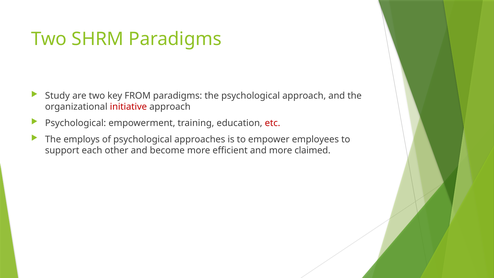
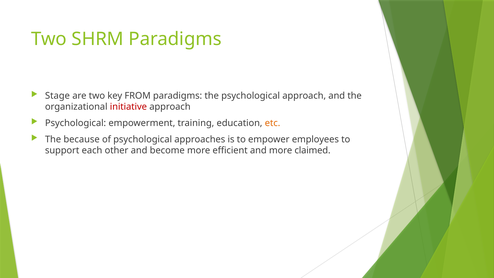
Study: Study -> Stage
etc colour: red -> orange
employs: employs -> because
